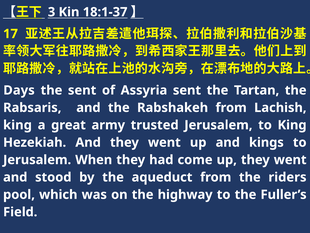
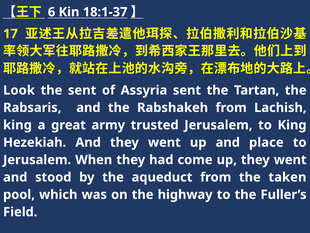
3: 3 -> 6
Days: Days -> Look
kings: kings -> place
riders: riders -> taken
